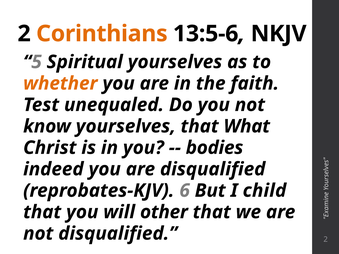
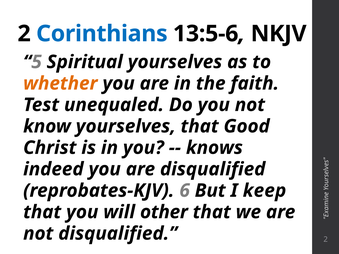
Corinthians colour: orange -> blue
What: What -> Good
bodies: bodies -> knows
child: child -> keep
